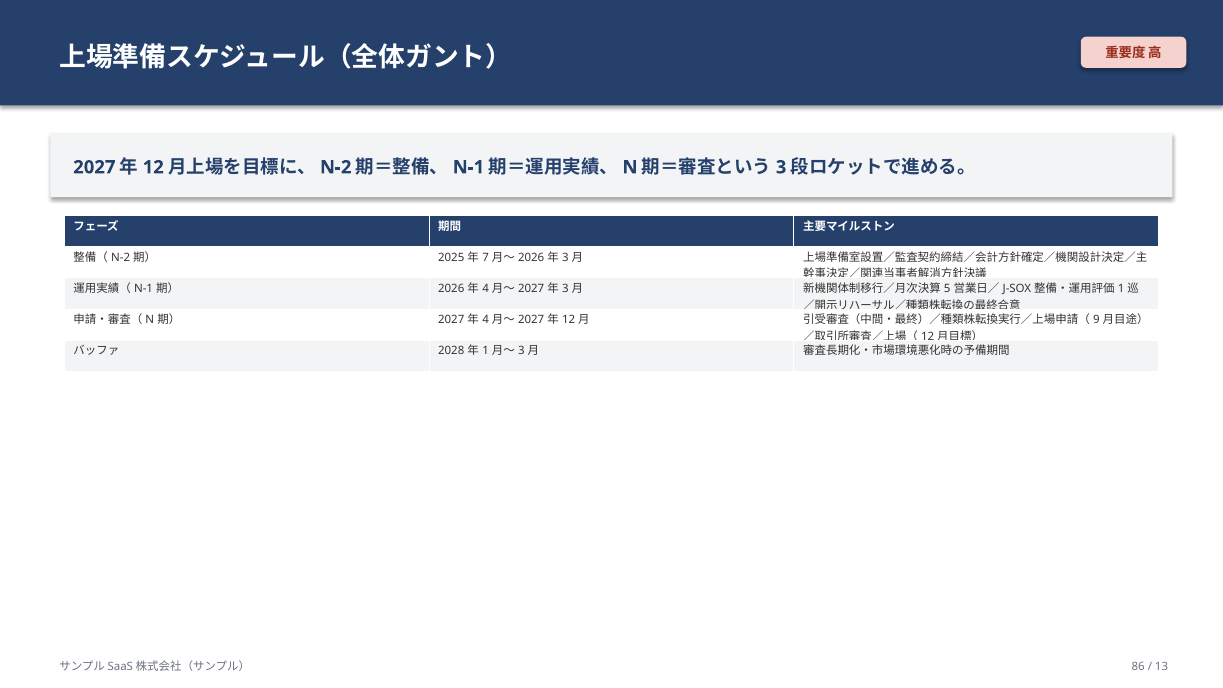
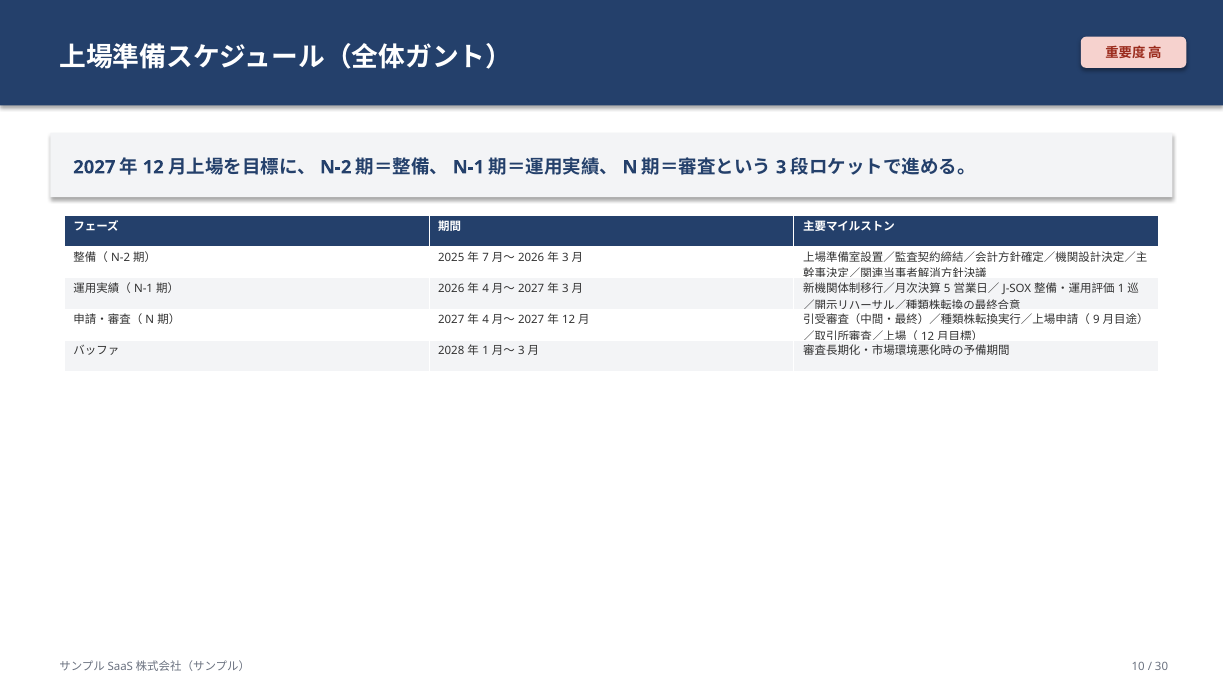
86: 86 -> 10
13: 13 -> 30
